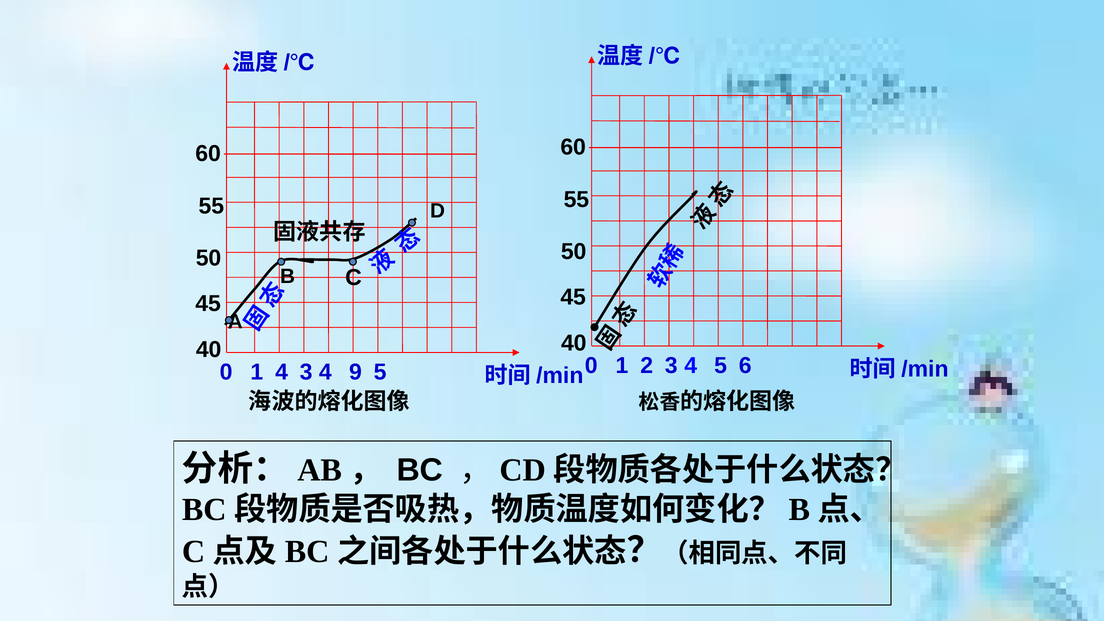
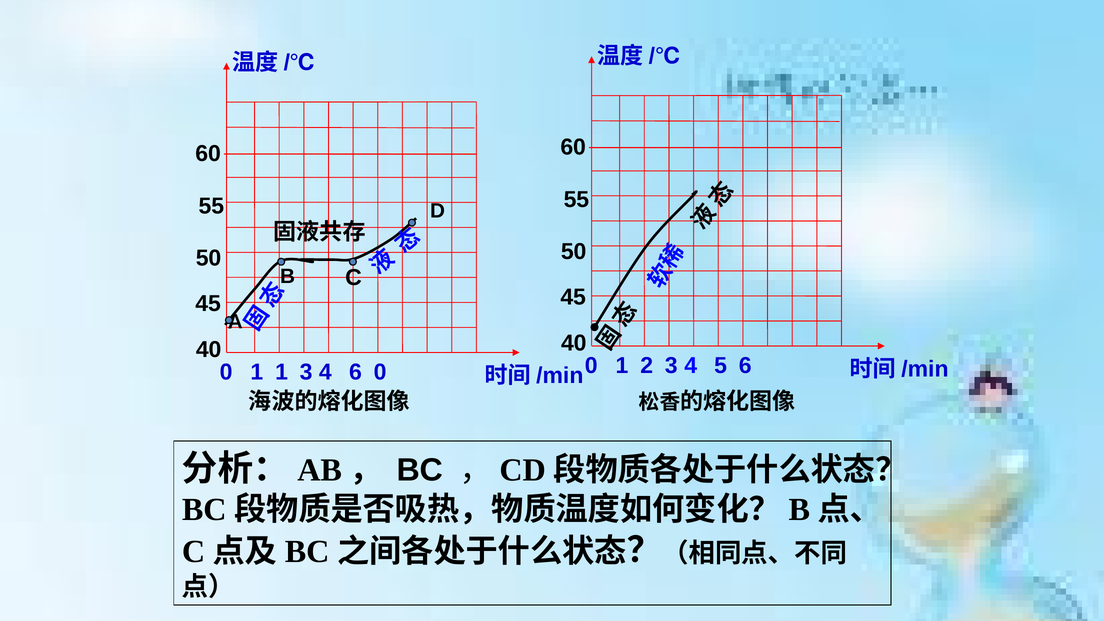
1 4: 4 -> 1
3 9: 9 -> 6
4 5: 5 -> 0
